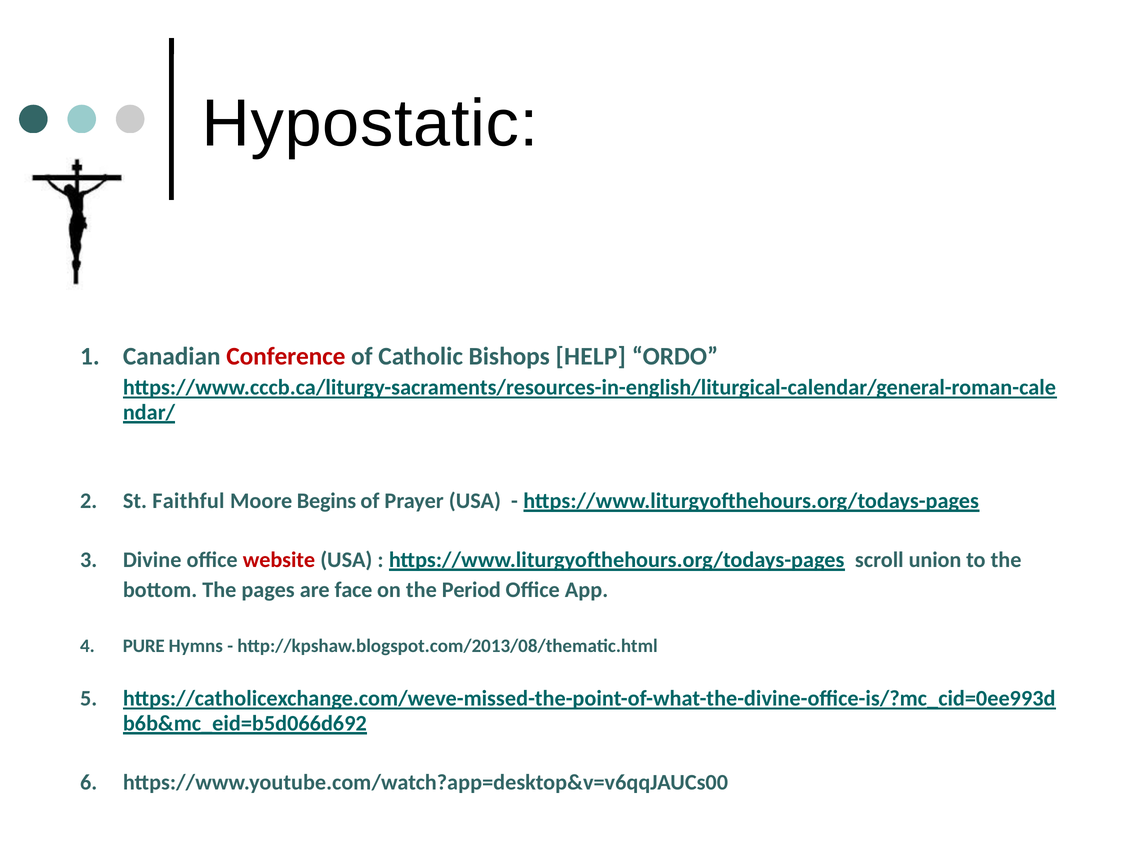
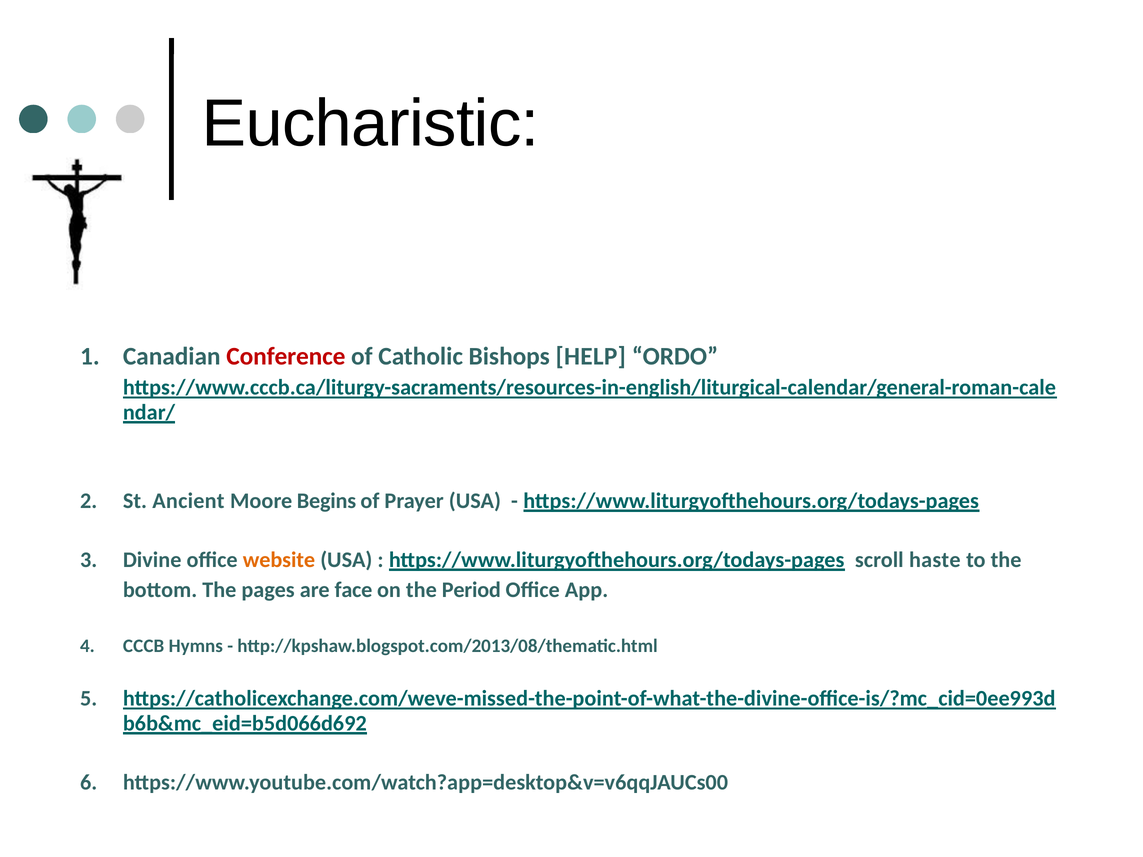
Hypostatic: Hypostatic -> Eucharistic
Faithful: Faithful -> Ancient
website colour: red -> orange
union: union -> haste
PURE: PURE -> CCCB
